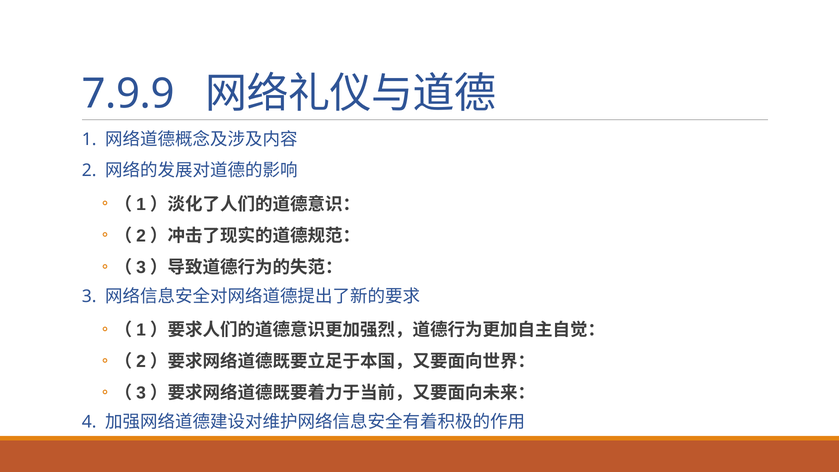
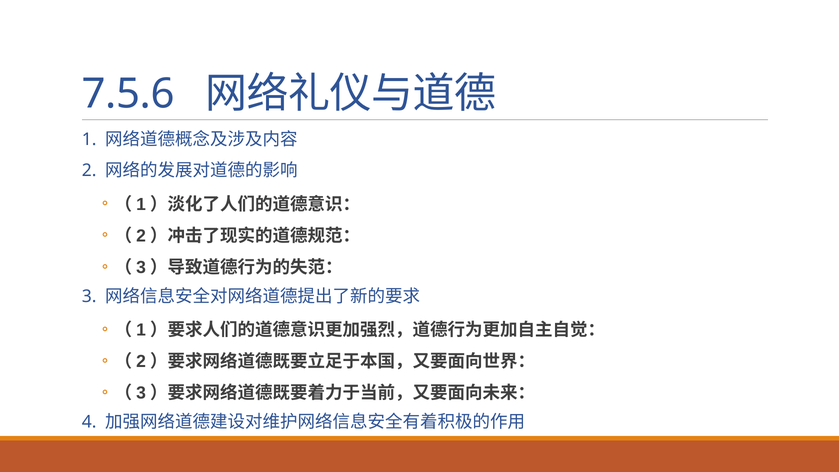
7.9.9: 7.9.9 -> 7.5.6
